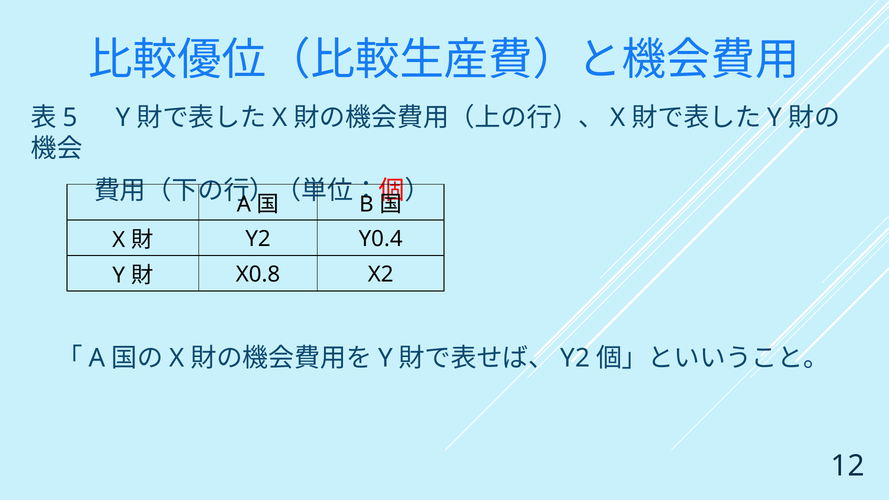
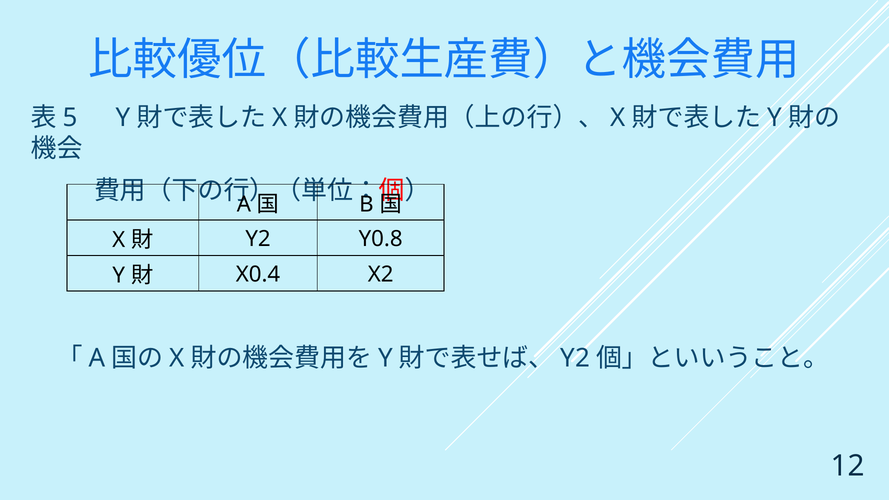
Y0.4: Y0.4 -> Y0.8
X0.8: X0.8 -> X0.4
